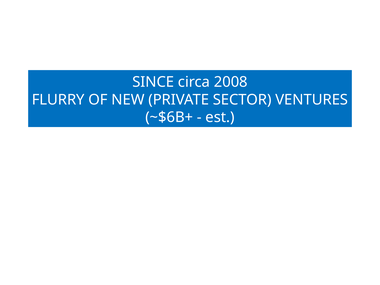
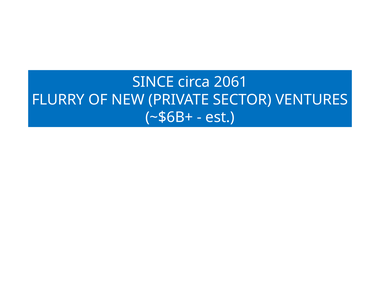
2008: 2008 -> 2061
